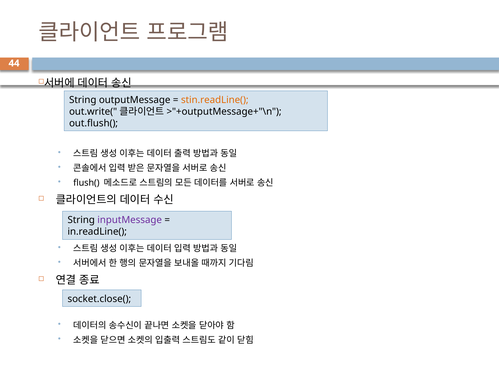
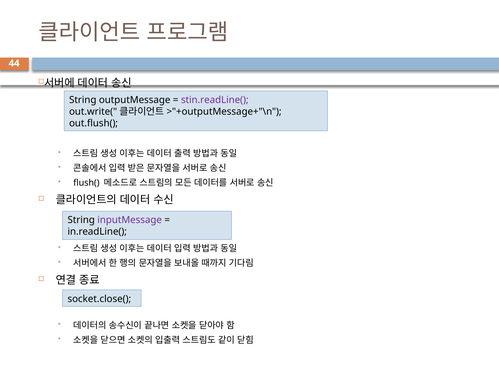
stin.readLine( colour: orange -> purple
